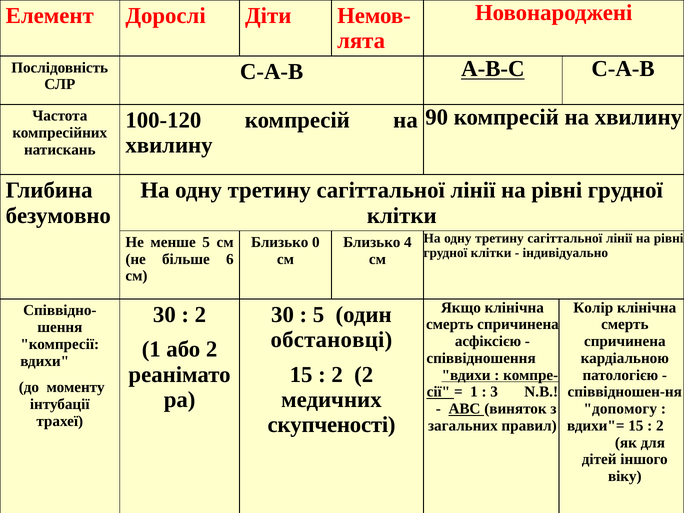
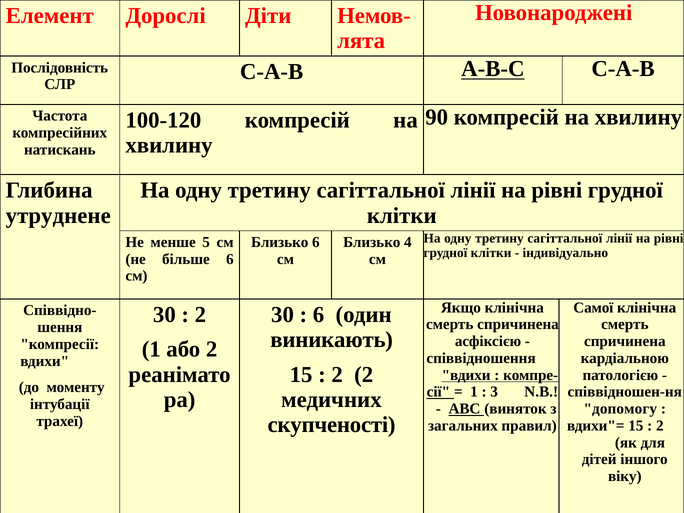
безумовно: безумовно -> утруднене
Близько 0: 0 -> 6
Колір: Колір -> Самої
5 at (319, 315): 5 -> 6
обстановці: обстановці -> виникають
